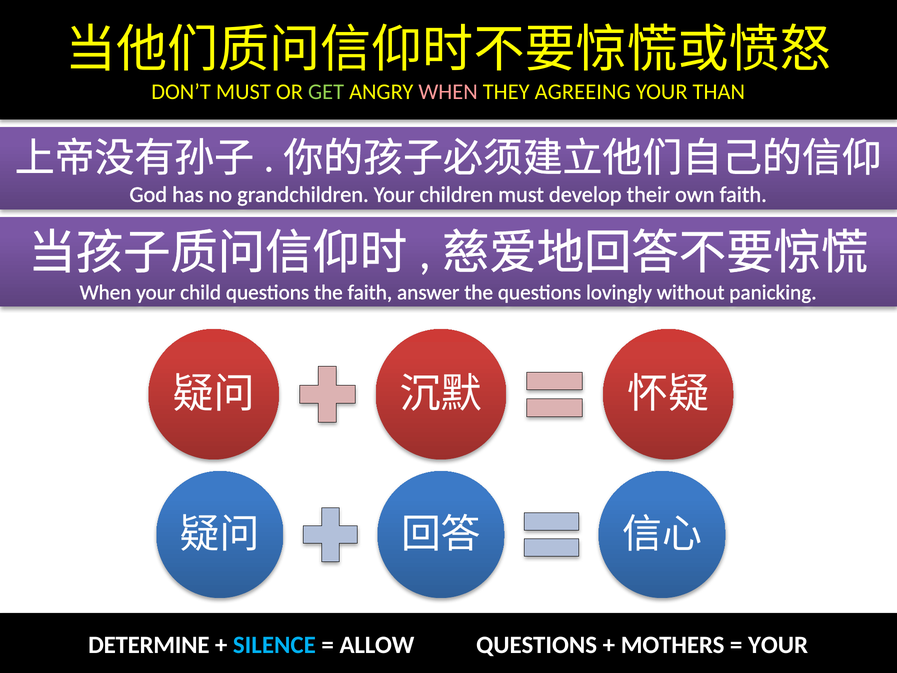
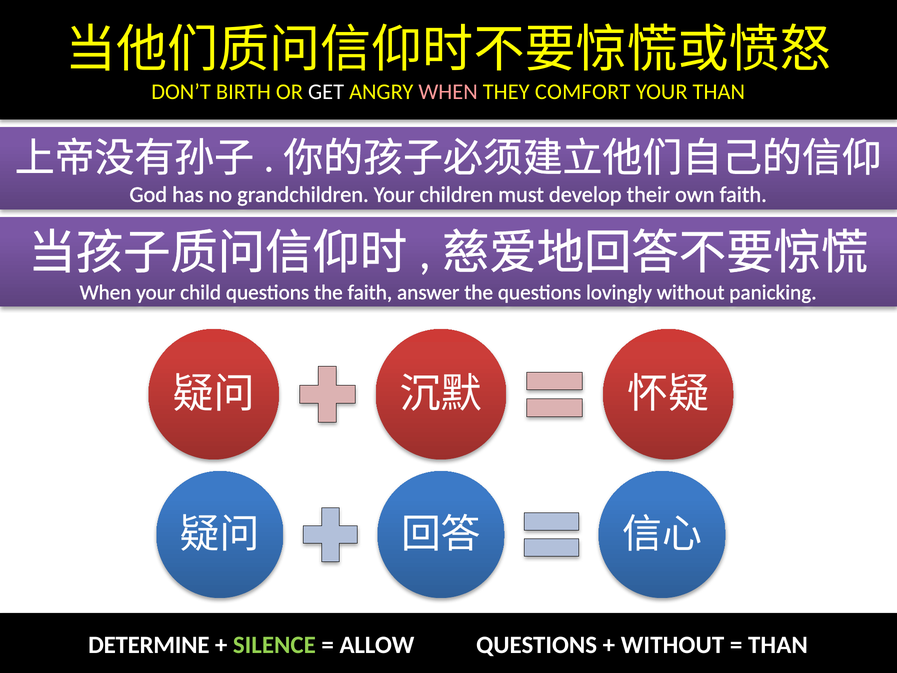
DON’T MUST: MUST -> BIRTH
GET colour: light green -> white
AGREEING: AGREEING -> COMFORT
SILENCE colour: light blue -> light green
MOTHERS at (673, 645): MOTHERS -> WITHOUT
YOUR at (778, 645): YOUR -> THAN
